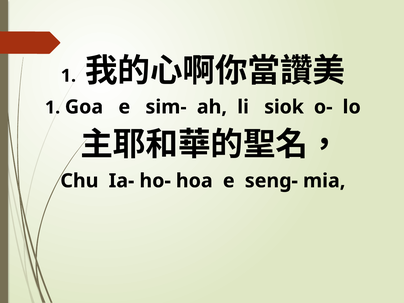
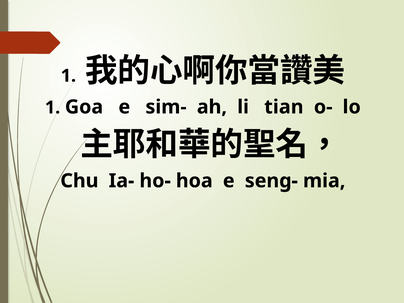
siok: siok -> tian
